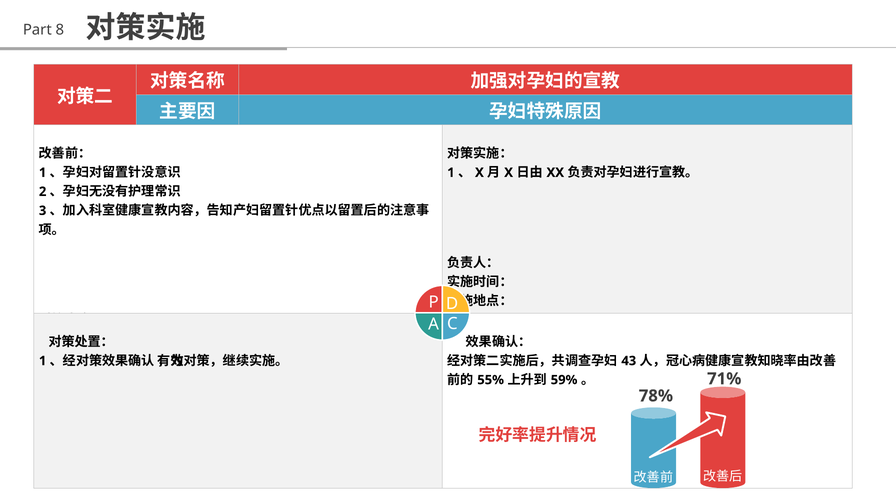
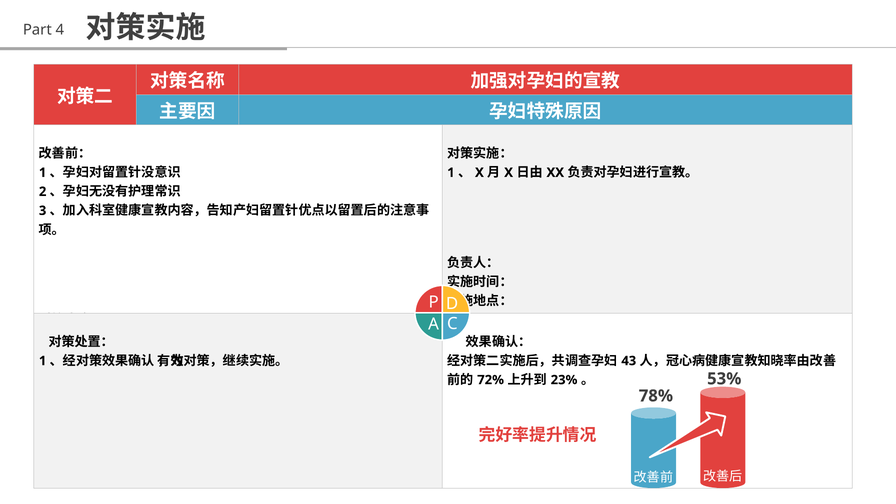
8: 8 -> 4
55%: 55% -> 72%
59%: 59% -> 23%
71%: 71% -> 53%
